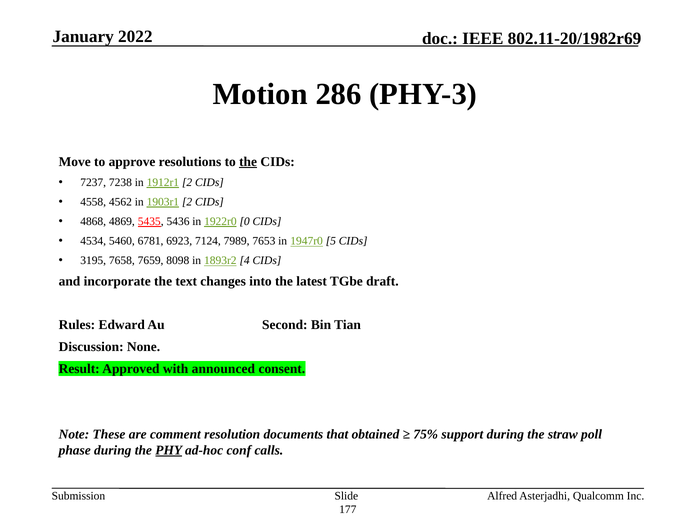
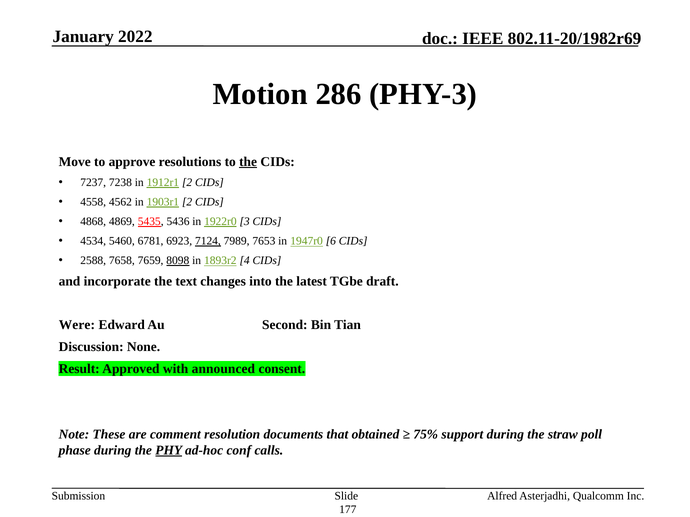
0: 0 -> 3
7124 underline: none -> present
5: 5 -> 6
3195: 3195 -> 2588
8098 underline: none -> present
Rules: Rules -> Were
